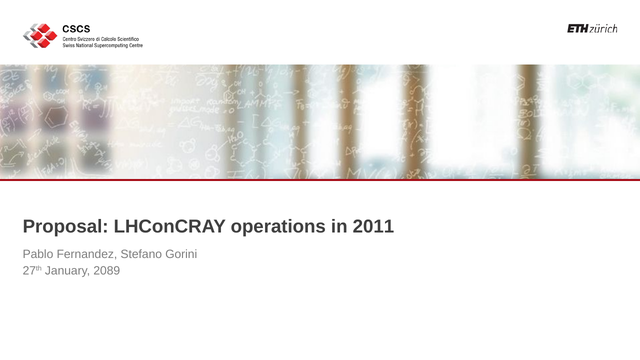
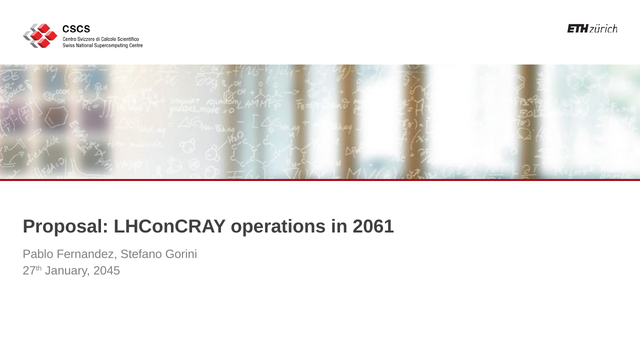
2011: 2011 -> 2061
2089: 2089 -> 2045
